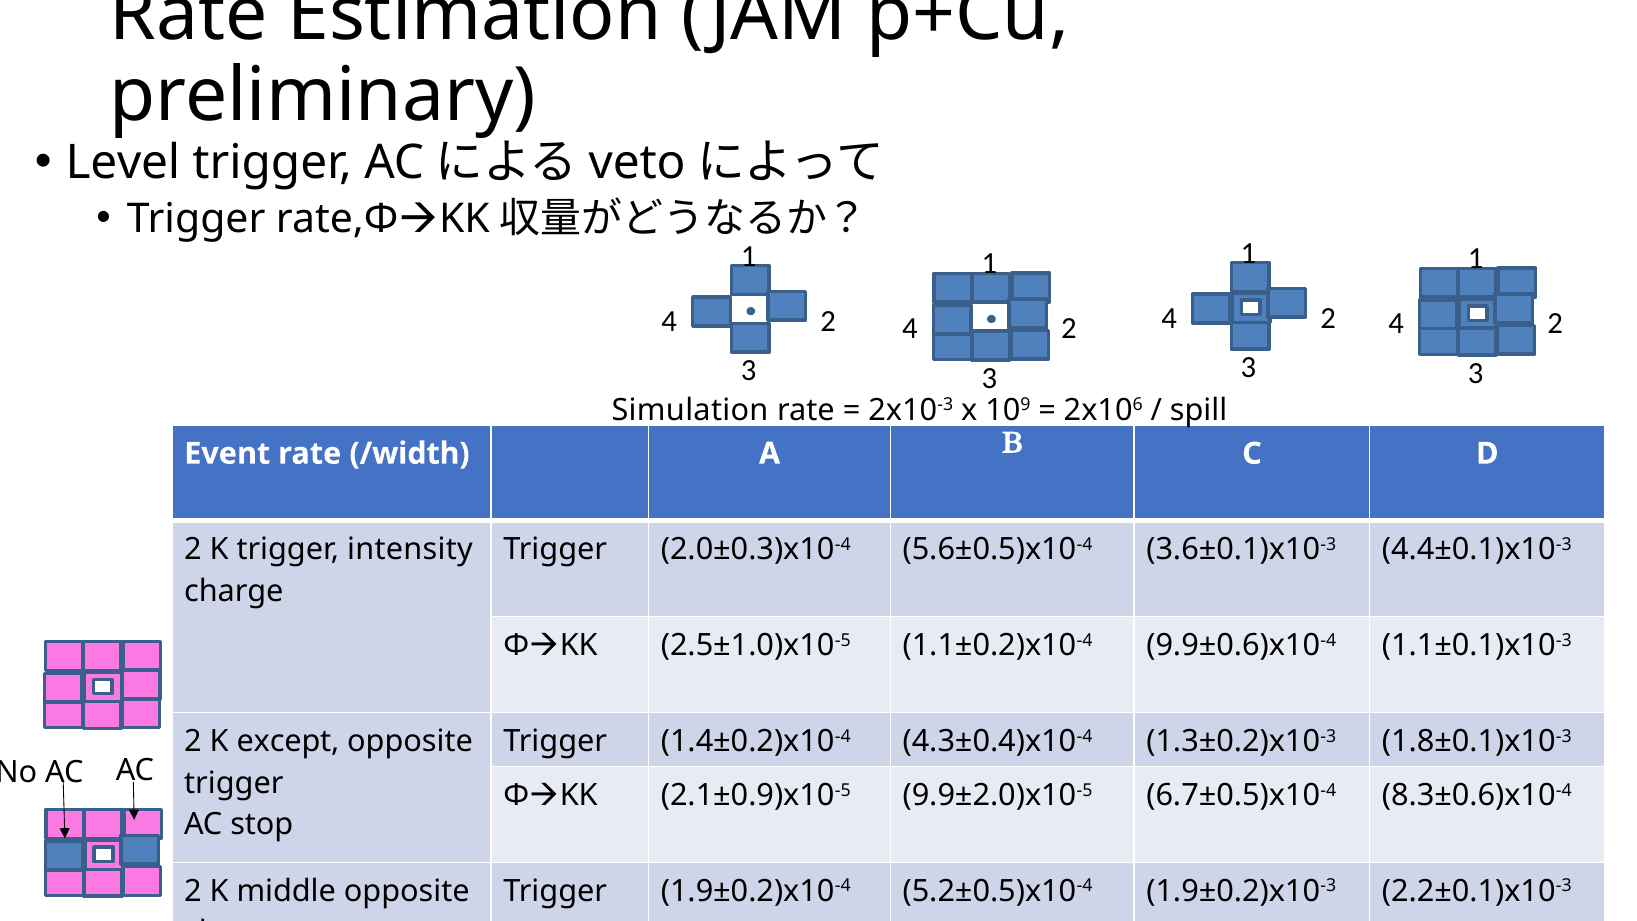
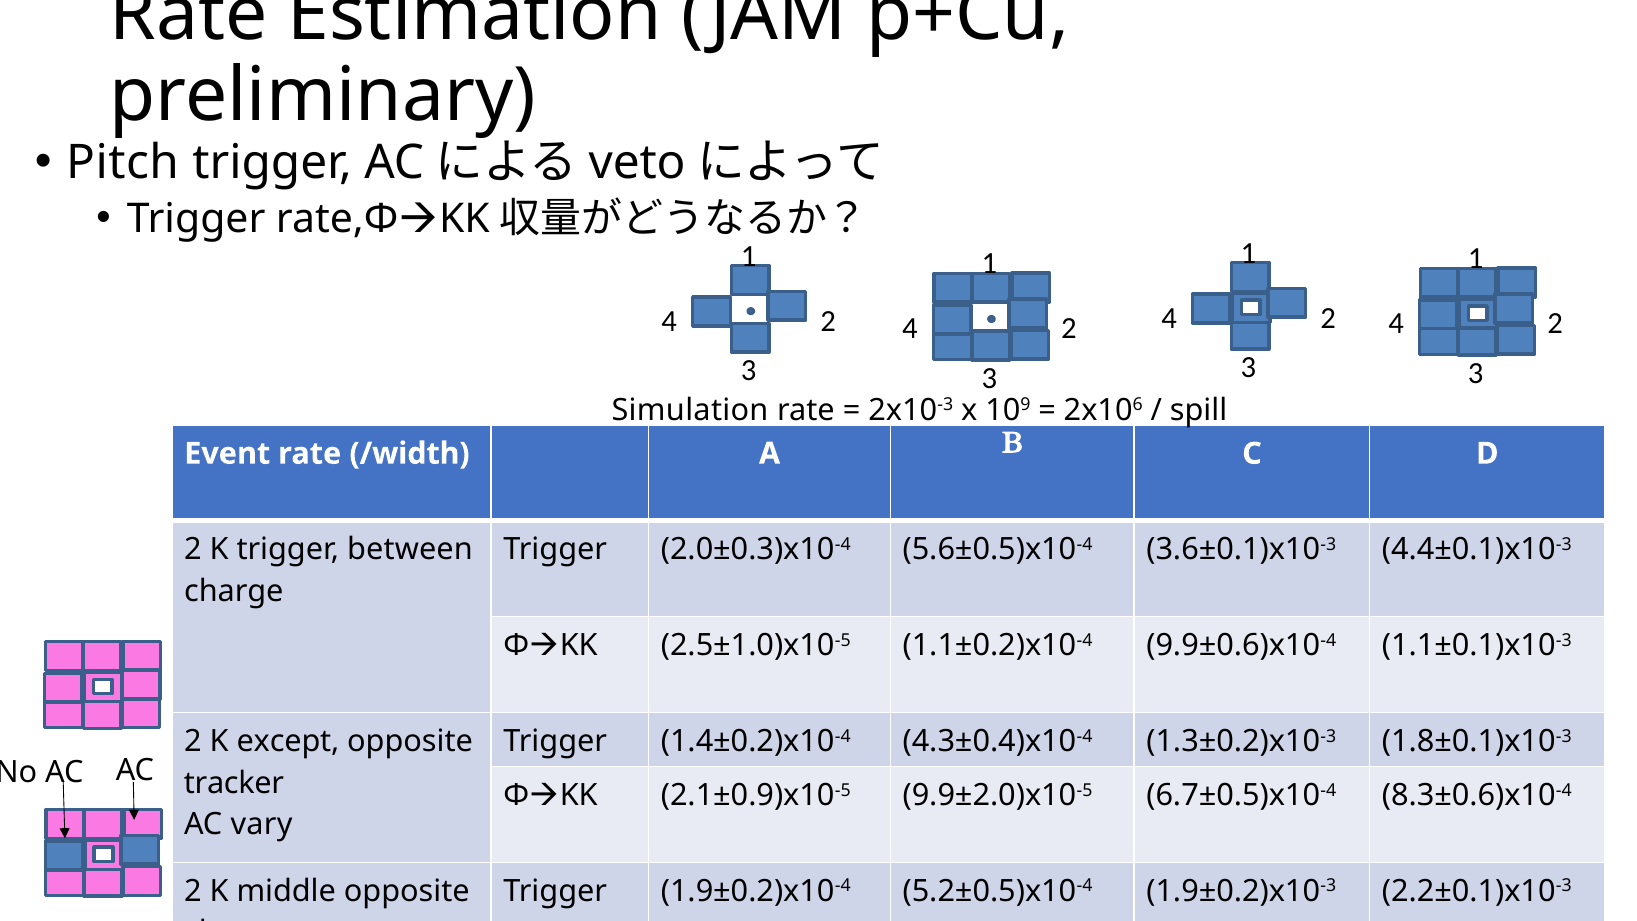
Level: Level -> Pitch
intensity: intensity -> between
trigger at (234, 783): trigger -> tracker
stop: stop -> vary
